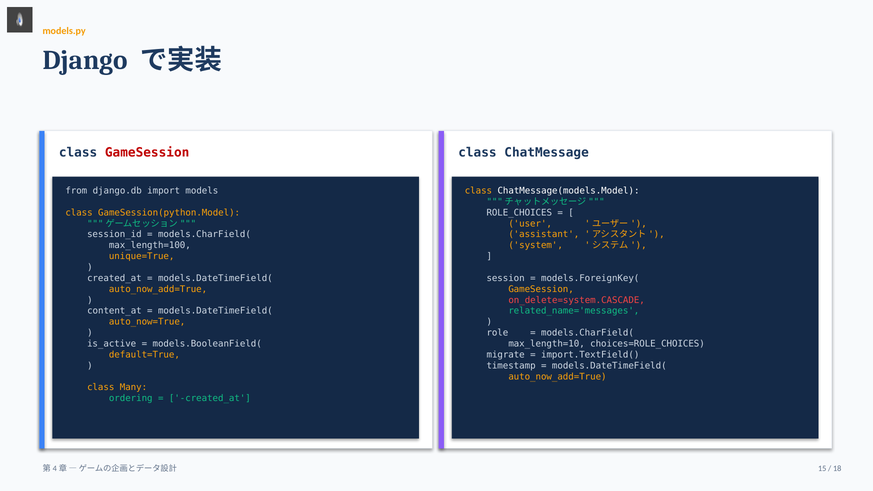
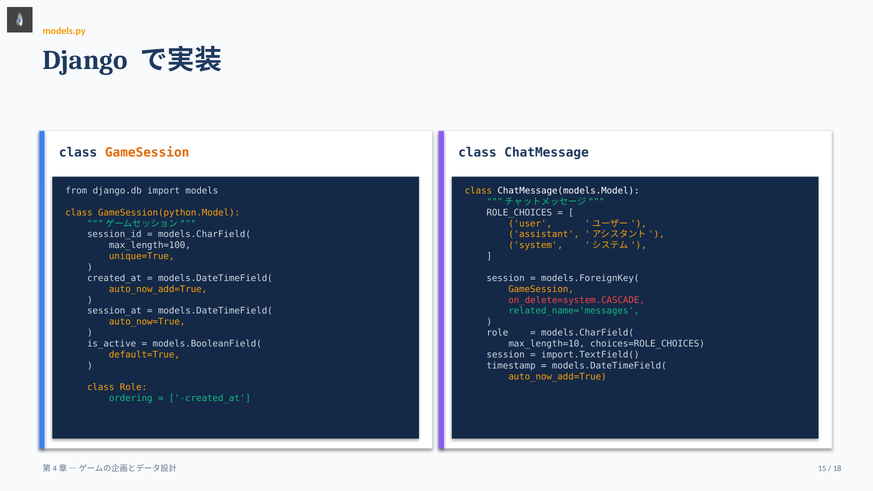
GameSession at (147, 153) colour: red -> orange
content_at: content_at -> session_at
migrate at (506, 355): migrate -> session
class Many: Many -> Role
